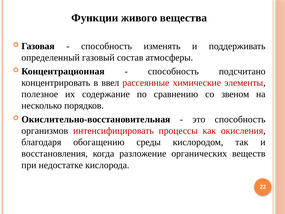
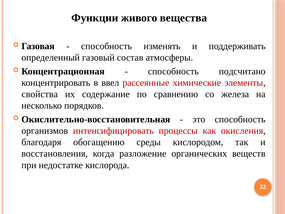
полезное: полезное -> свойства
звеном: звеном -> железа
